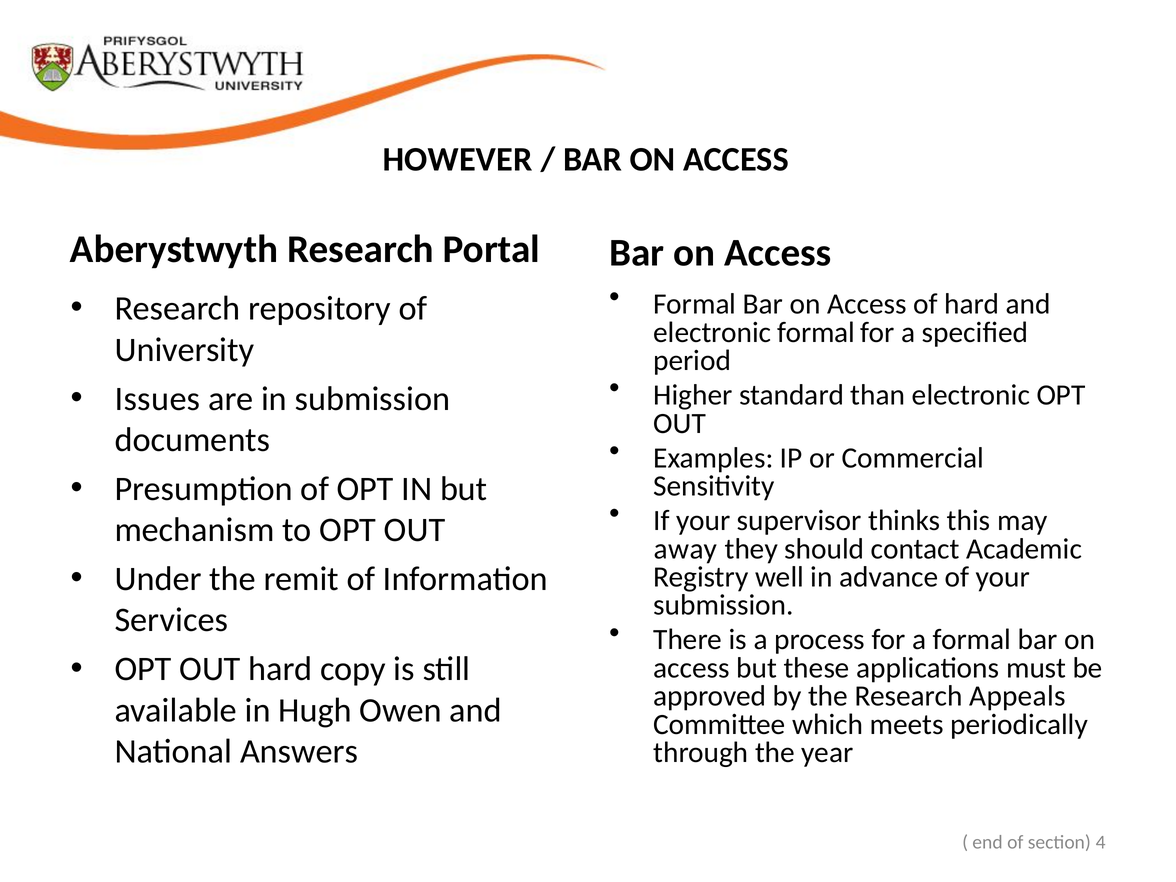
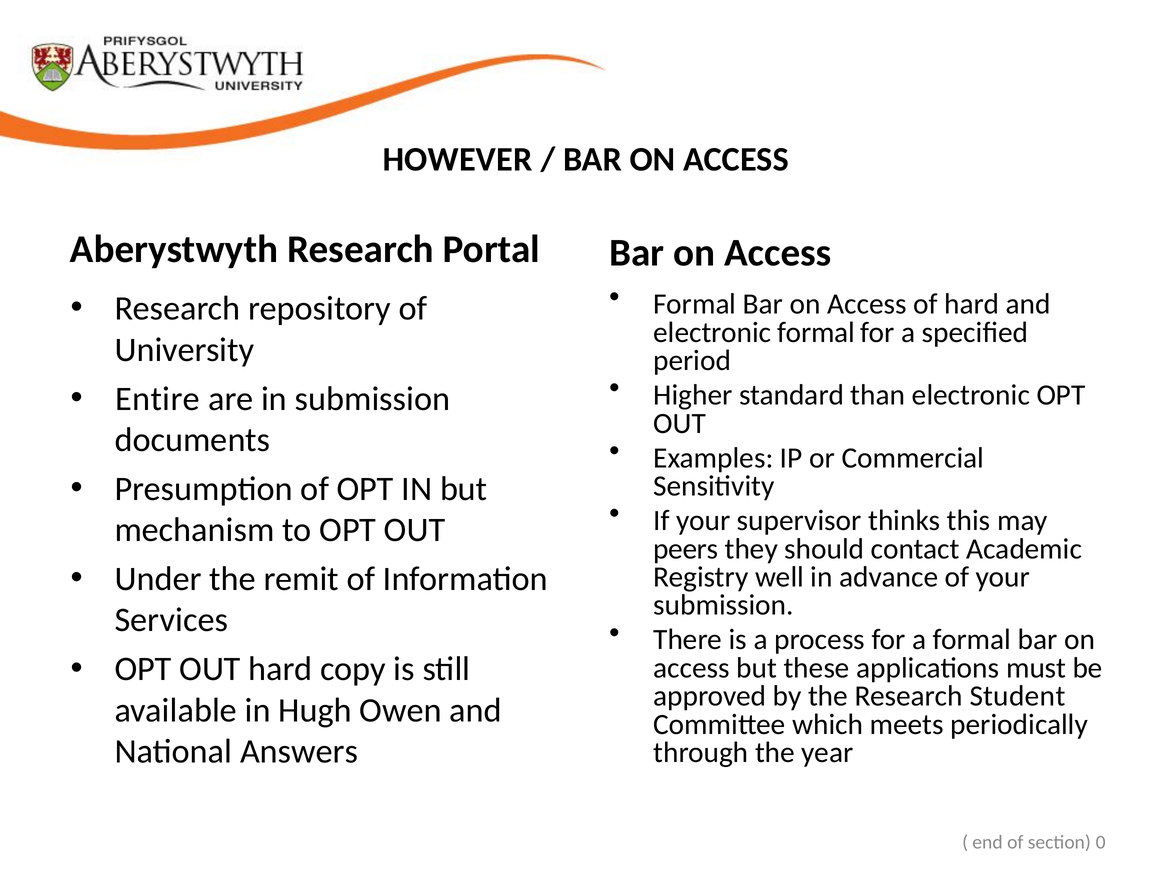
Issues: Issues -> Entire
away: away -> peers
Appeals: Appeals -> Student
4: 4 -> 0
